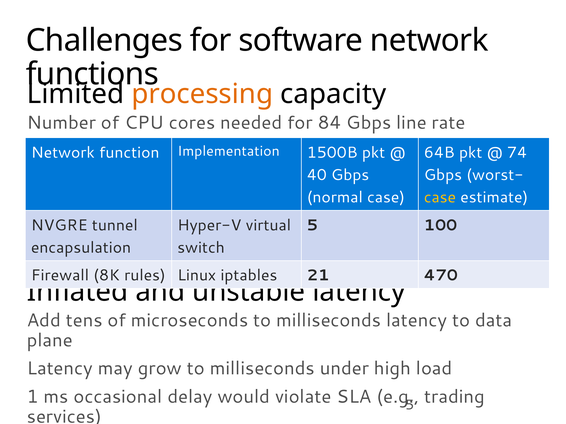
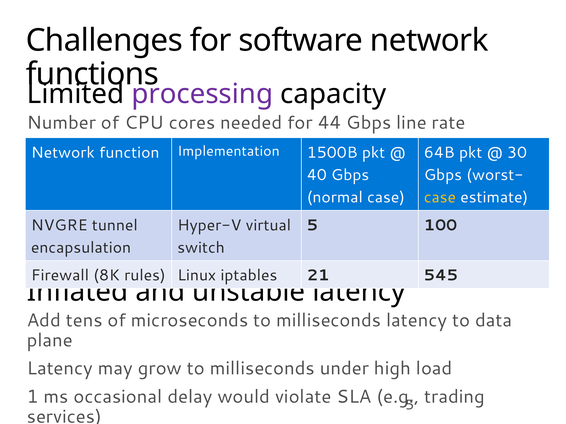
processing colour: orange -> purple
84: 84 -> 44
74: 74 -> 30
470: 470 -> 545
